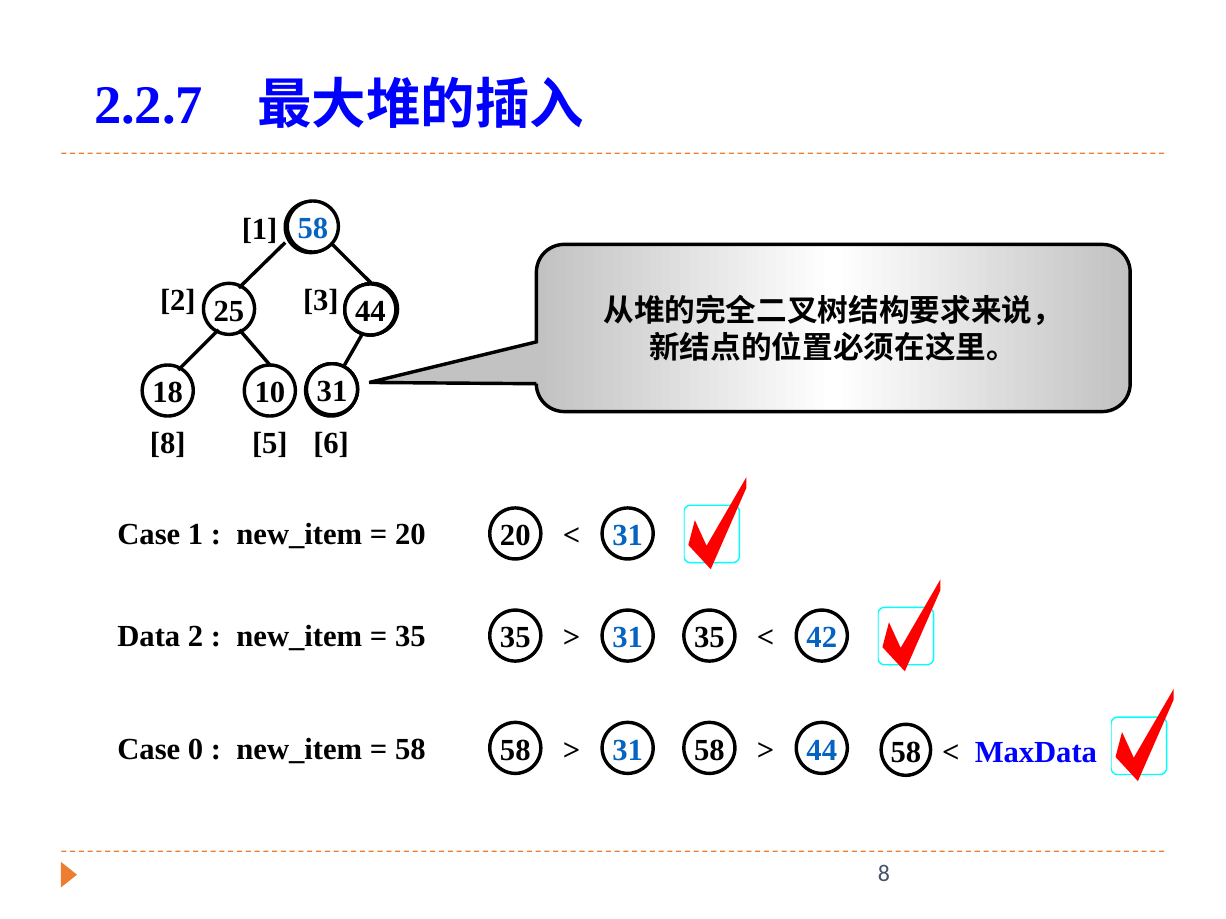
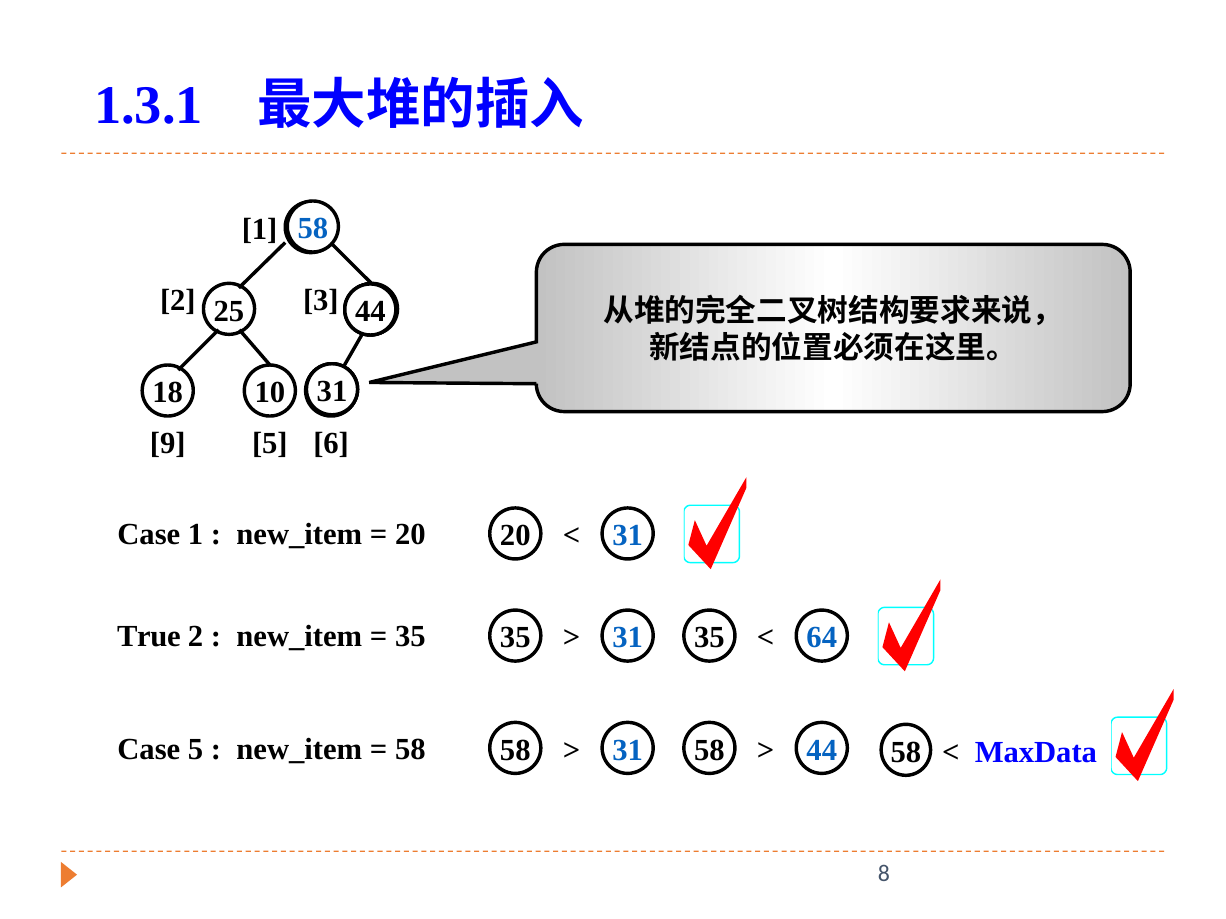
2.2.7: 2.2.7 -> 1.3.1
8 at (168, 444): 8 -> 9
Data: Data -> True
42: 42 -> 64
Case 0: 0 -> 5
